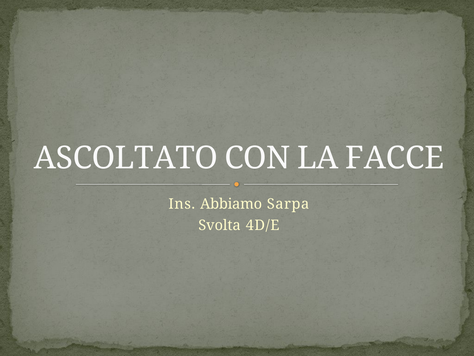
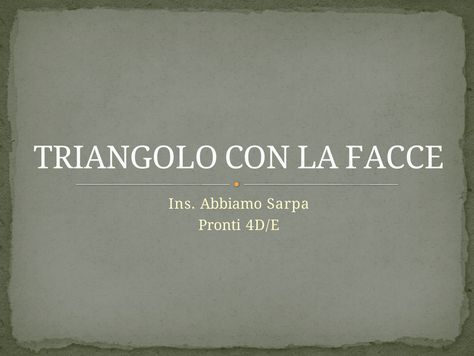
ASCOLTATO: ASCOLTATO -> TRIANGOLO
Svolta: Svolta -> Pronti
